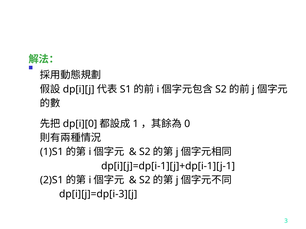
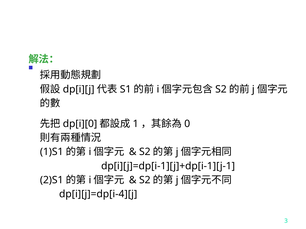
dp[i][j]=dp[i-3][j: dp[i][j]=dp[i-3][j -> dp[i][j]=dp[i-4][j
